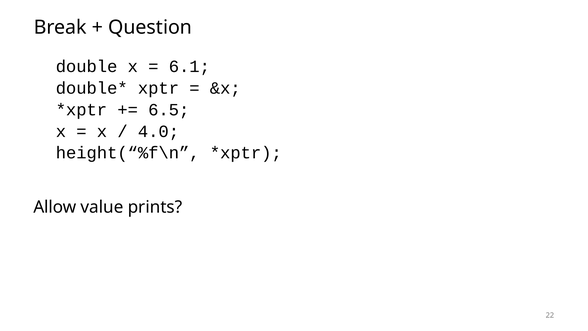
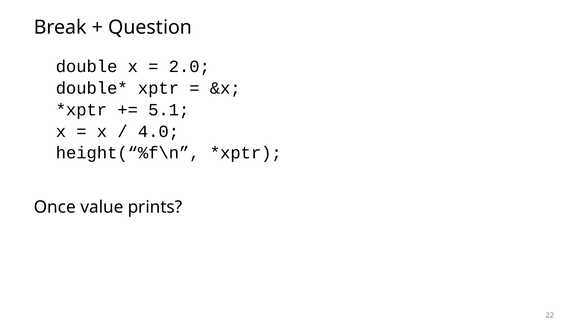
6.1: 6.1 -> 2.0
6.5: 6.5 -> 5.1
Allow: Allow -> Once
